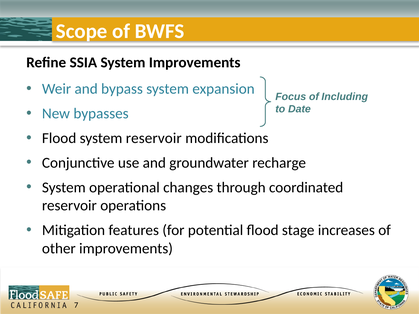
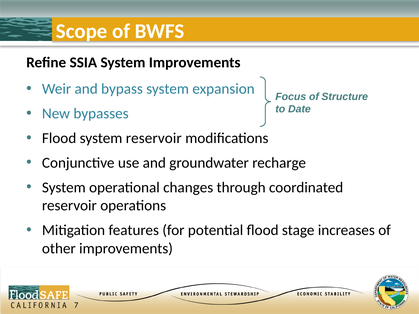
Including: Including -> Structure
